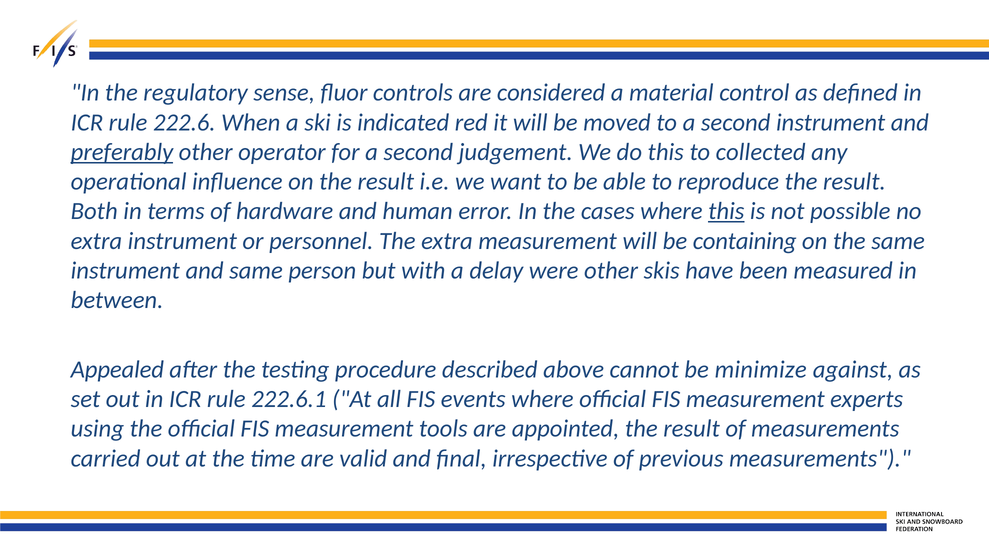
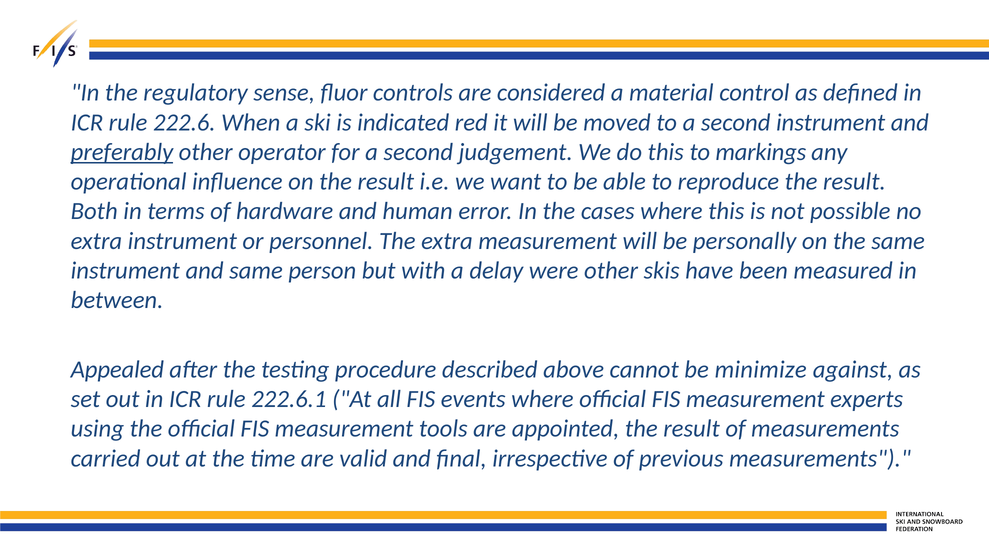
collected: collected -> markings
this at (726, 211) underline: present -> none
containing: containing -> personally
